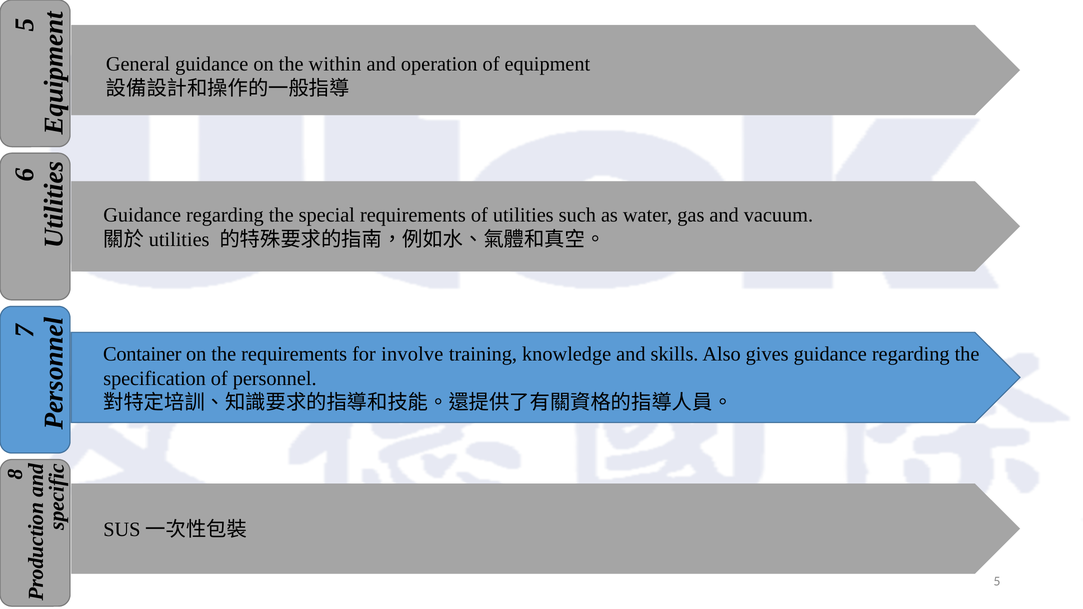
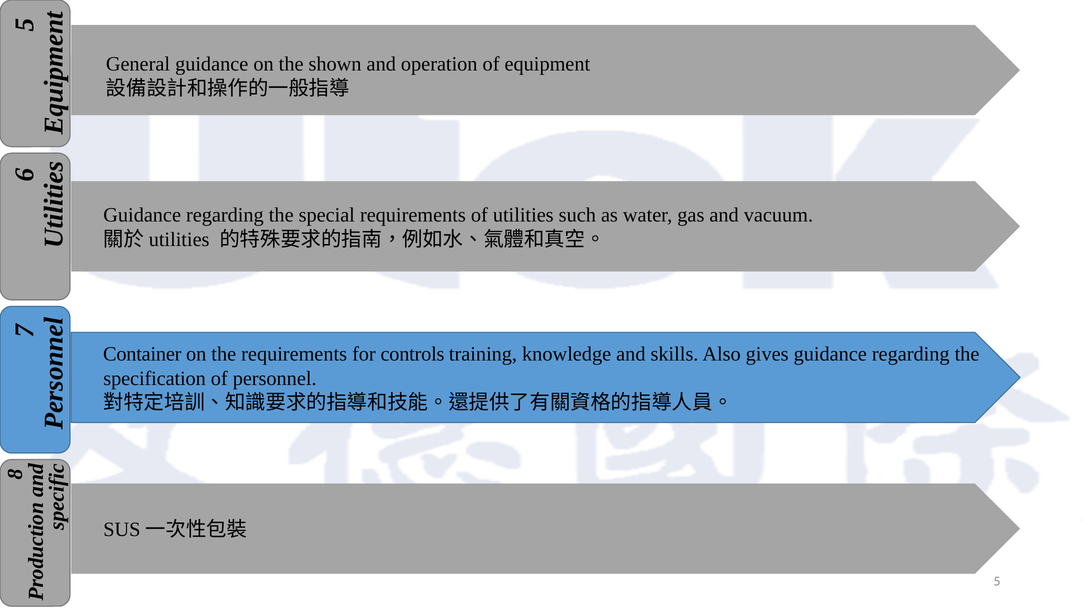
within: within -> shown
involve: involve -> controls
